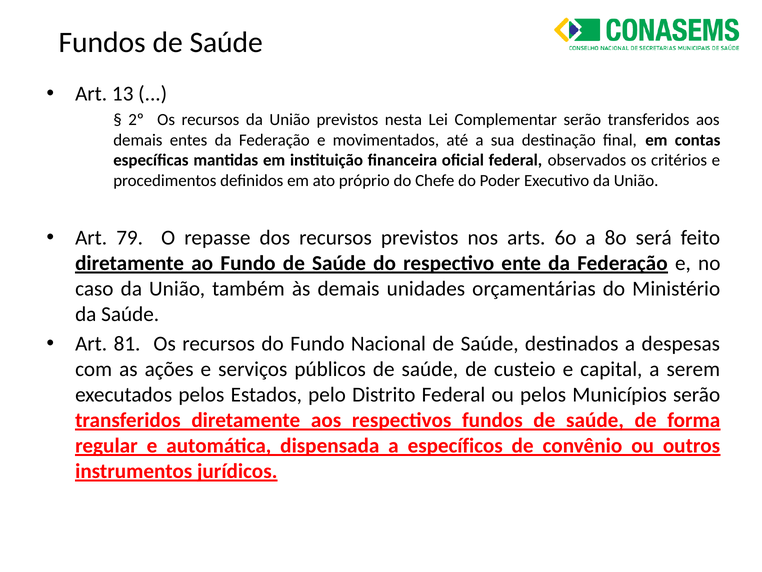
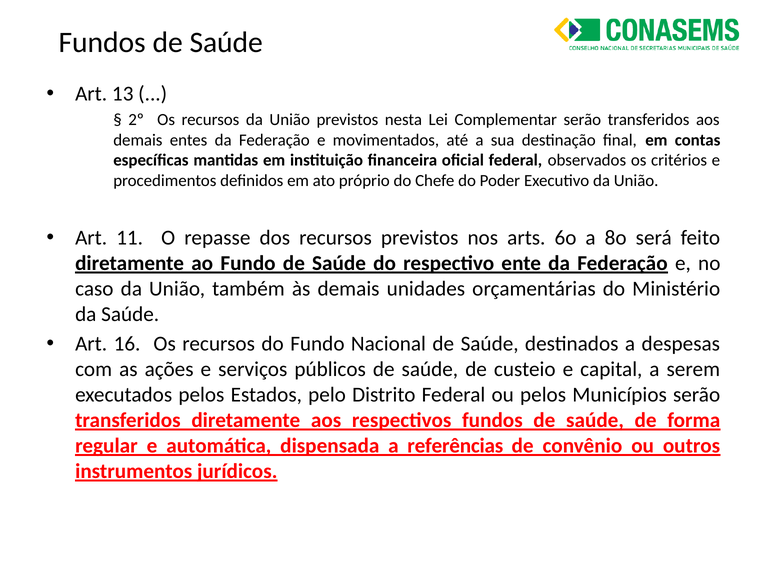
79: 79 -> 11
81: 81 -> 16
específicos: específicos -> referências
